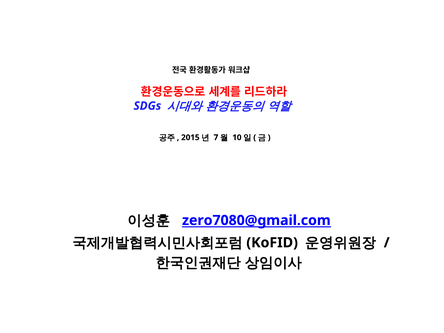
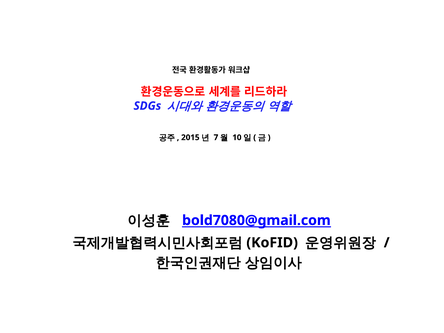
zero7080@gmail.com: zero7080@gmail.com -> bold7080@gmail.com
